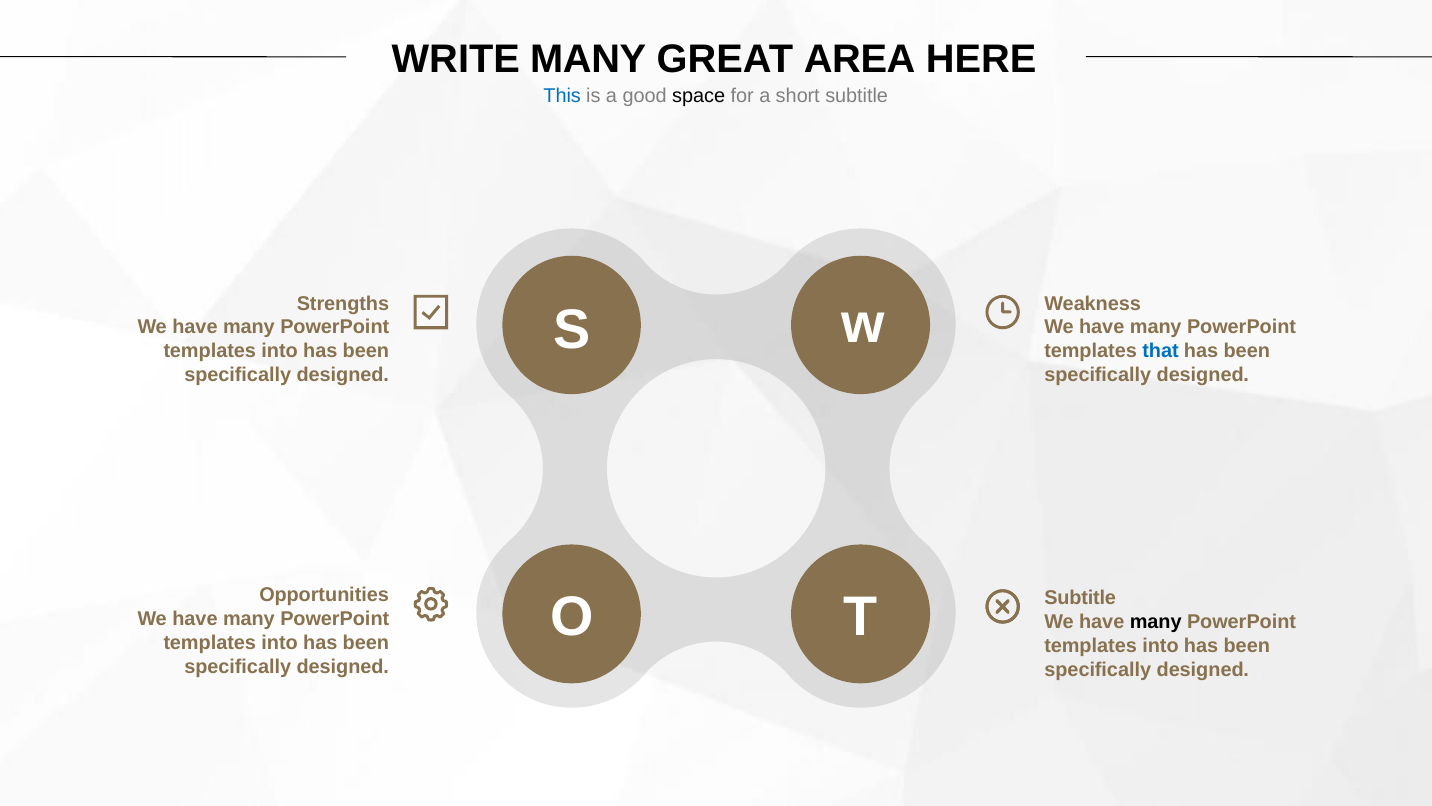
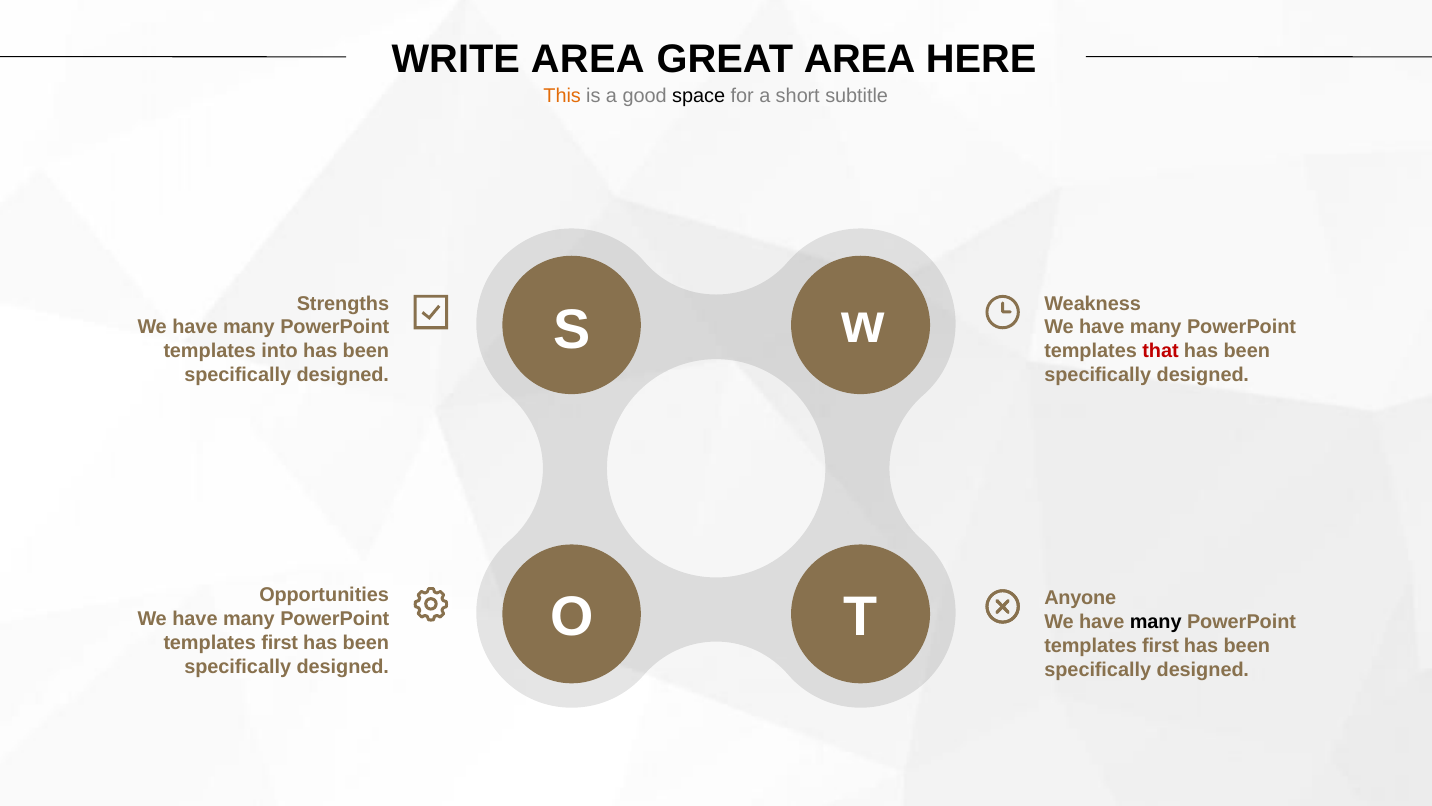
WRITE MANY: MANY -> AREA
This colour: blue -> orange
that colour: blue -> red
Subtitle at (1080, 598): Subtitle -> Anyone
into at (280, 642): into -> first
into at (1160, 645): into -> first
